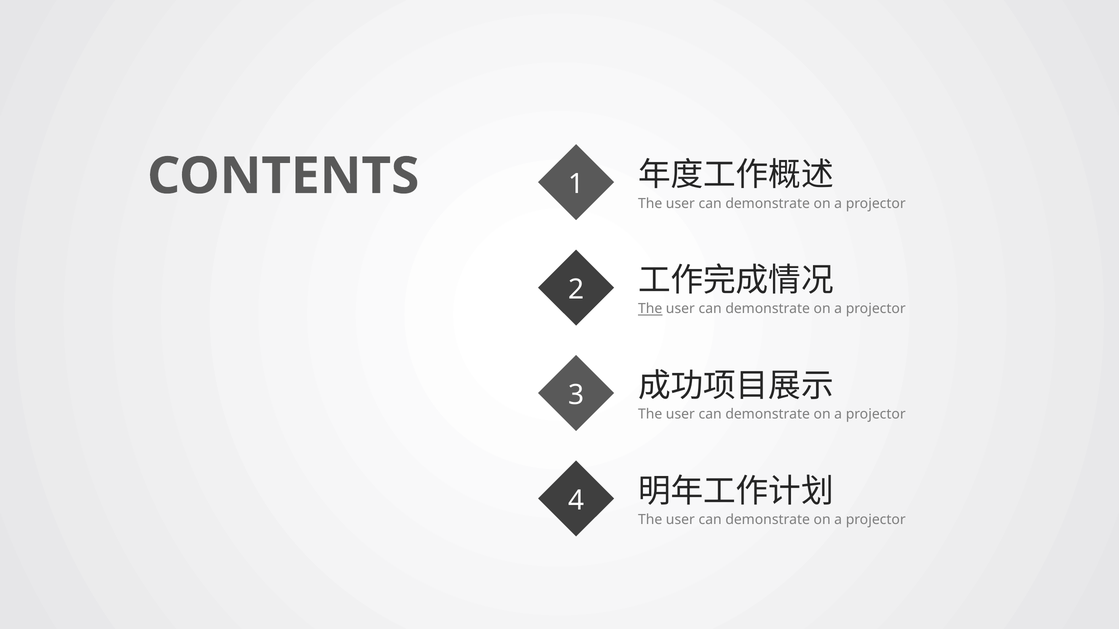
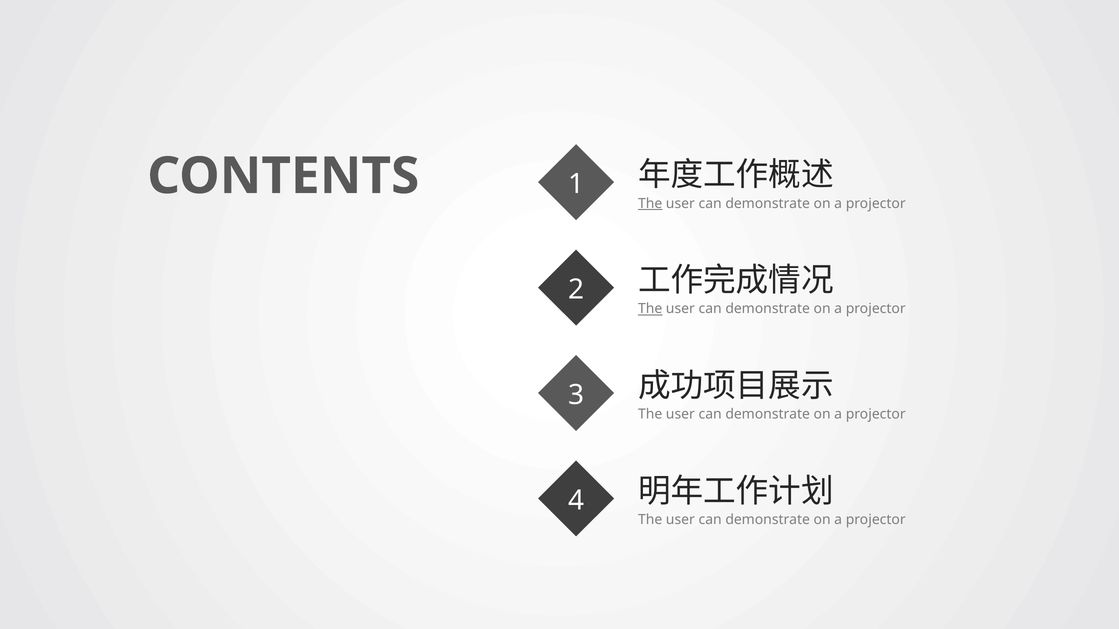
The at (650, 204) underline: none -> present
